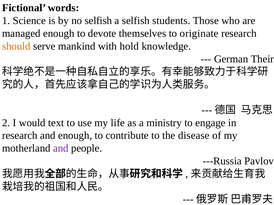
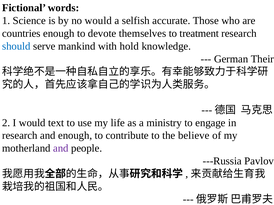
no selfish: selfish -> would
students: students -> accurate
managed: managed -> countries
originate: originate -> treatment
should colour: orange -> blue
disease: disease -> believe
